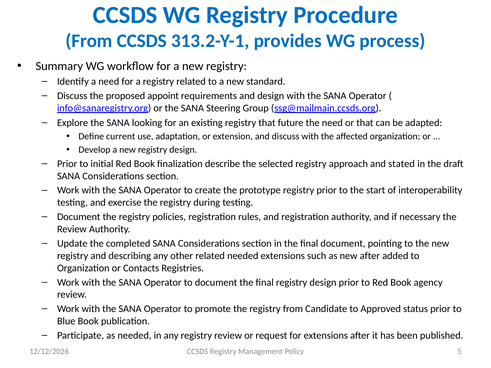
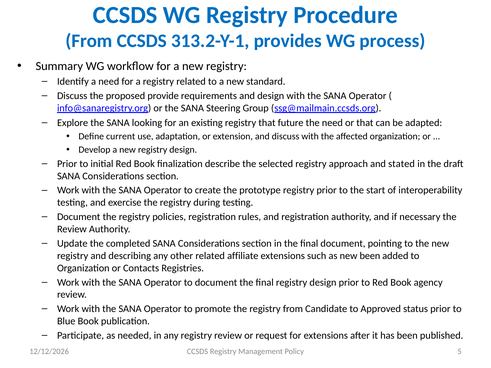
appoint: appoint -> provide
related needed: needed -> affiliate
new after: after -> been
